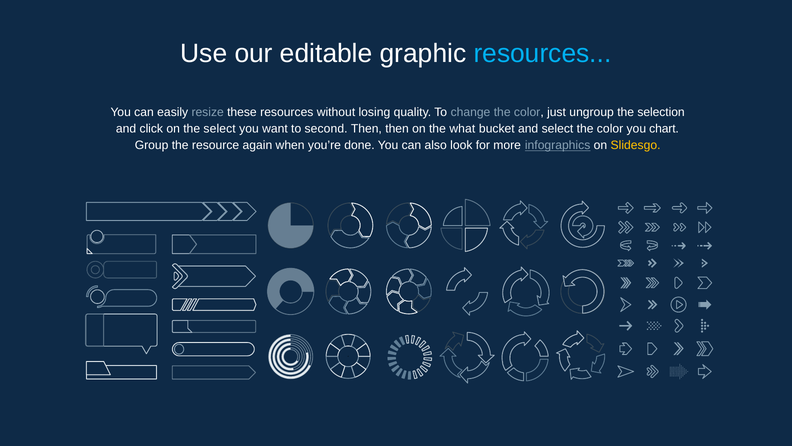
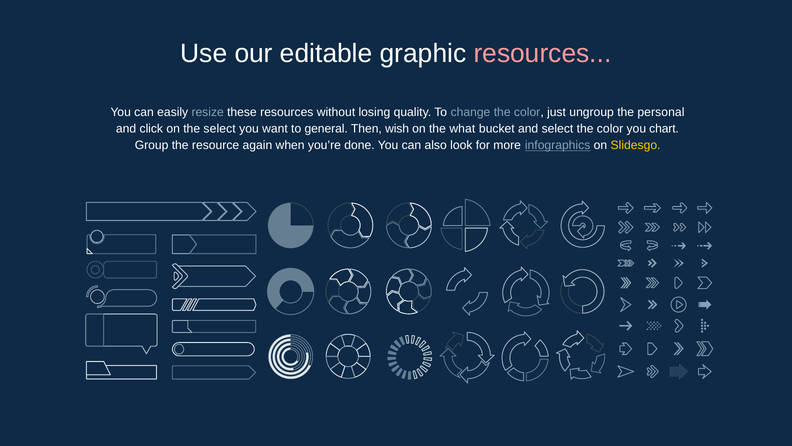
resources at (543, 54) colour: light blue -> pink
selection: selection -> personal
second: second -> general
Then then: then -> wish
